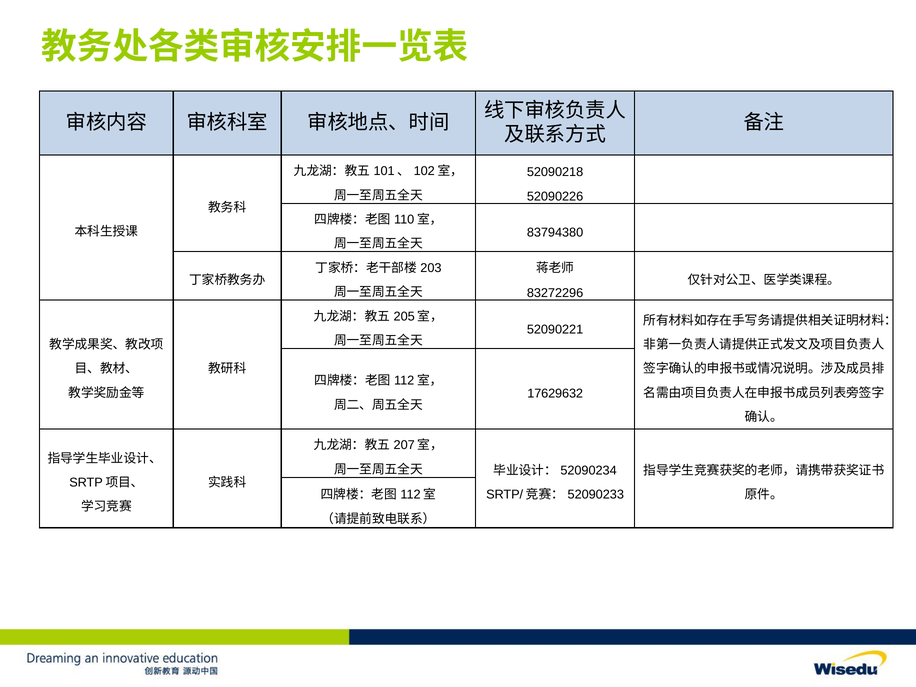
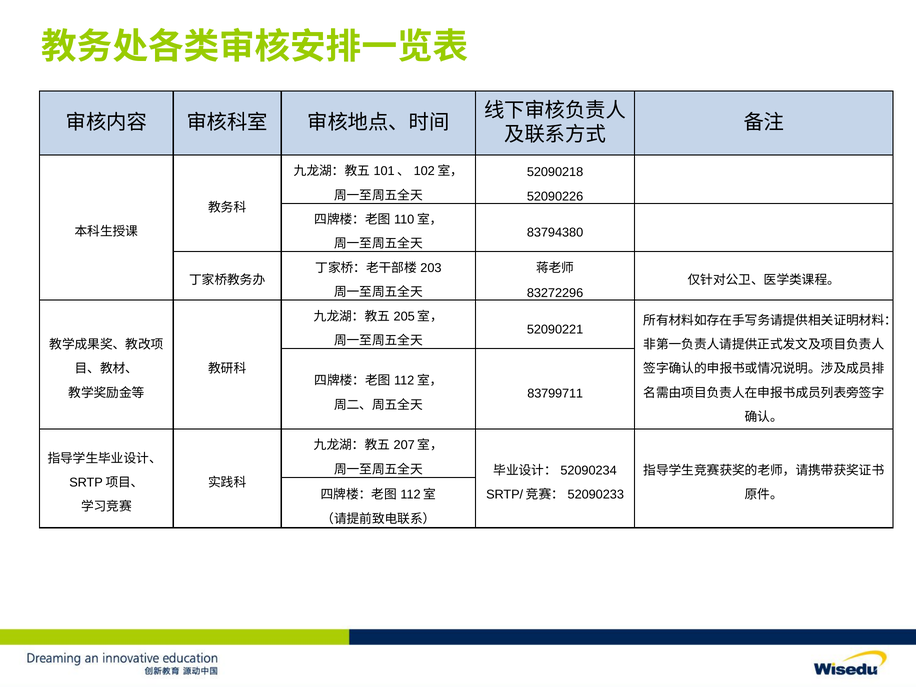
17629632: 17629632 -> 83799711
